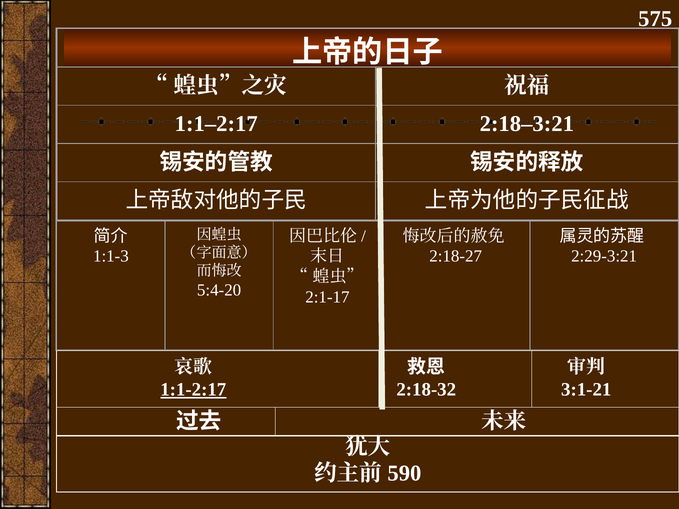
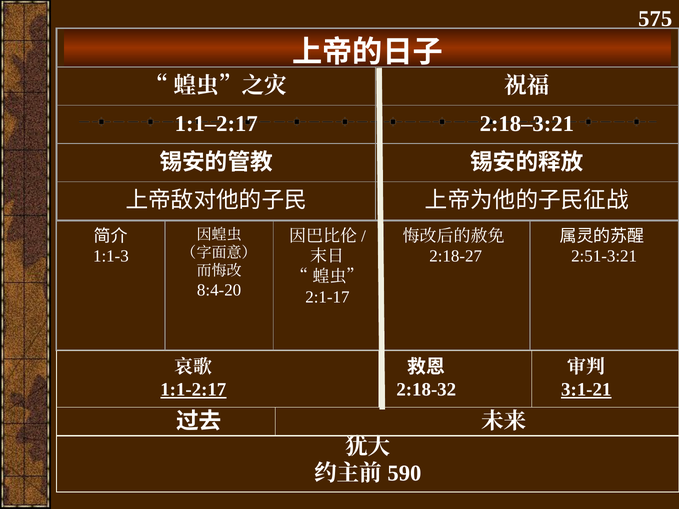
2:29-3:21: 2:29-3:21 -> 2:51-3:21
5:4-20: 5:4-20 -> 8:4-20
3:1-21 underline: none -> present
